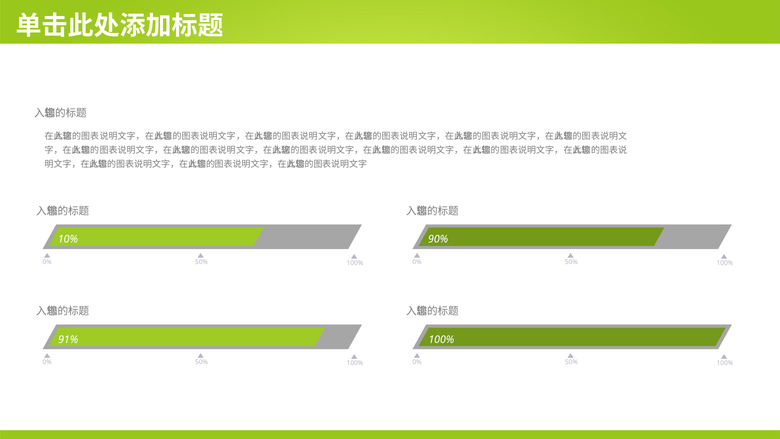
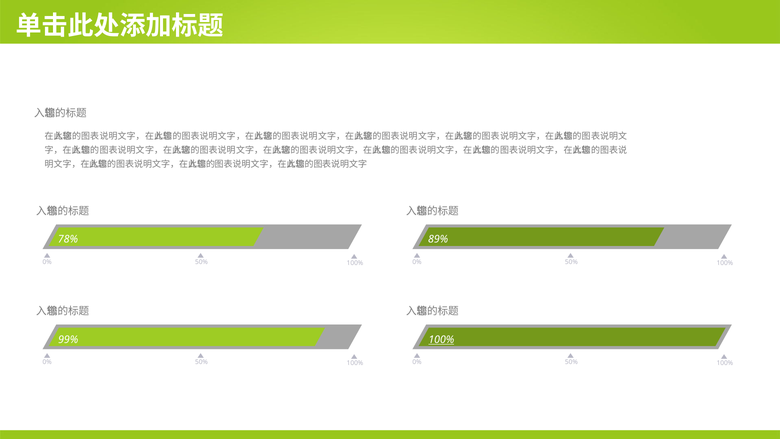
10%: 10% -> 78%
90%: 90% -> 89%
91%: 91% -> 99%
100% at (441, 339) underline: none -> present
